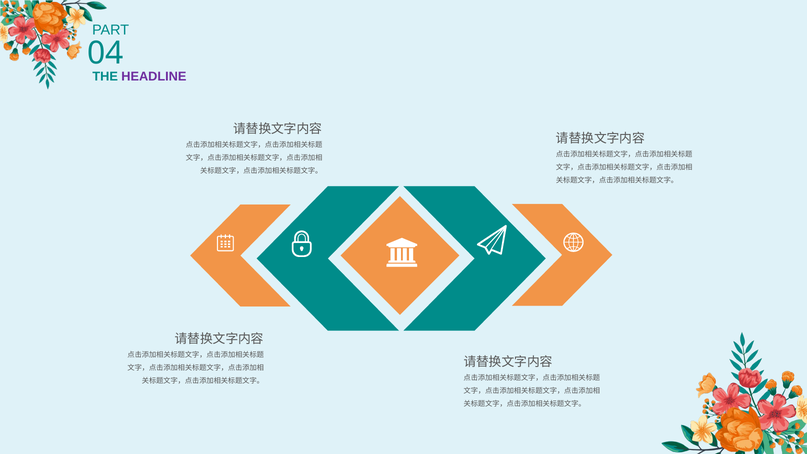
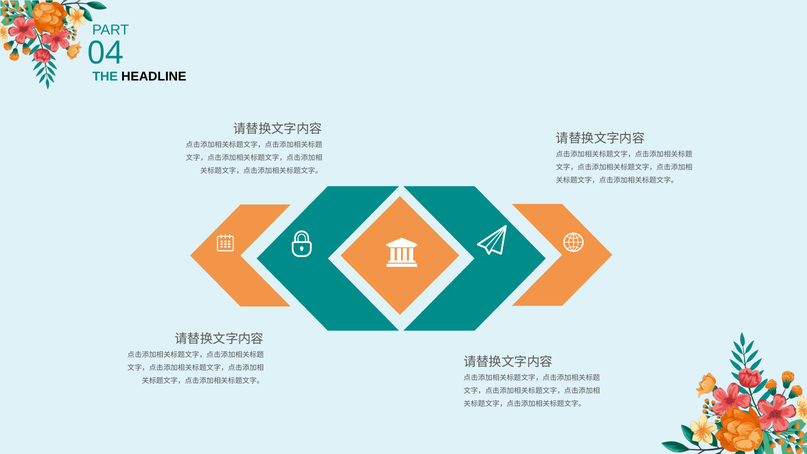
HEADLINE colour: purple -> black
